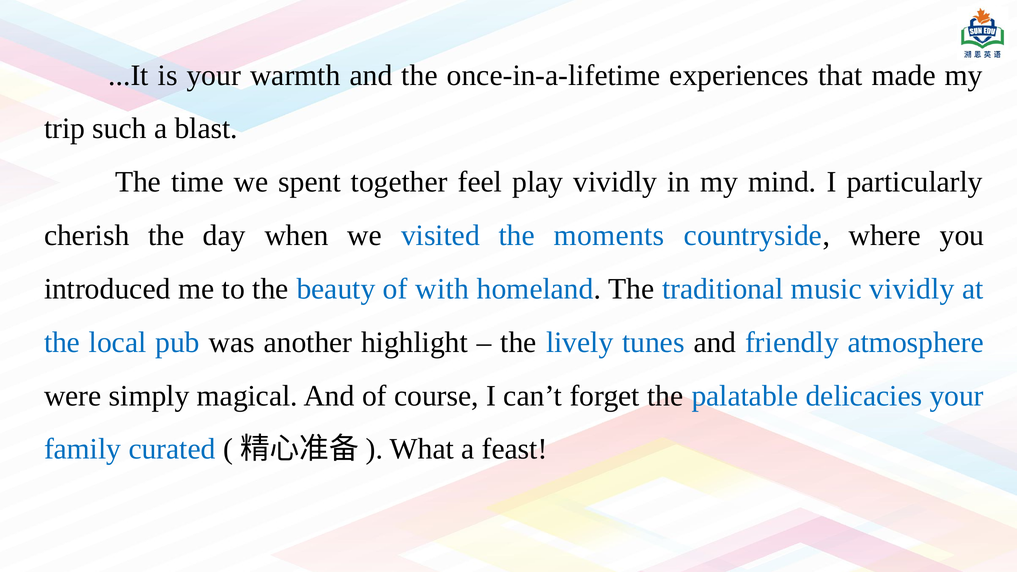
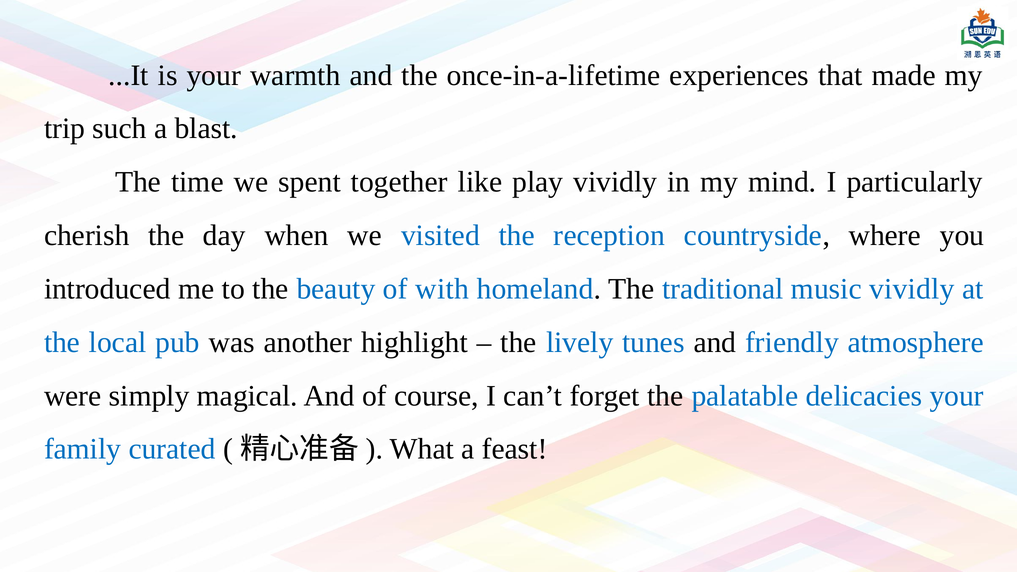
feel: feel -> like
moments: moments -> reception
